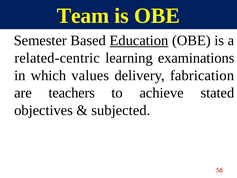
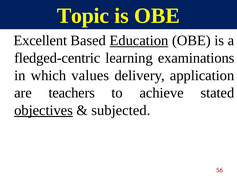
Team: Team -> Topic
Semester: Semester -> Excellent
related-centric: related-centric -> fledged-centric
fabrication: fabrication -> application
objectives underline: none -> present
